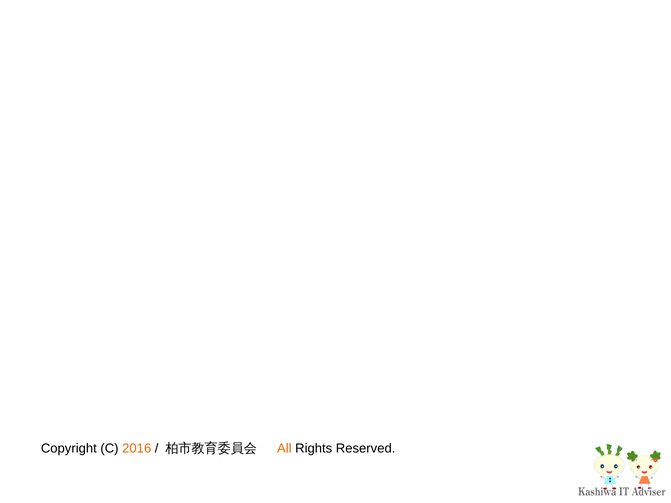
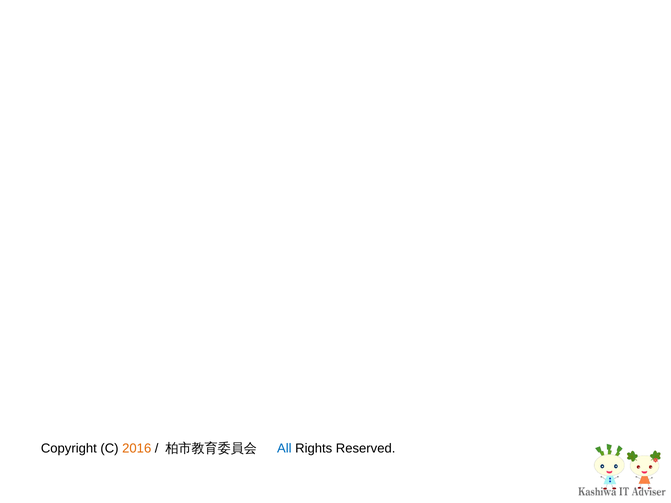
All colour: orange -> blue
